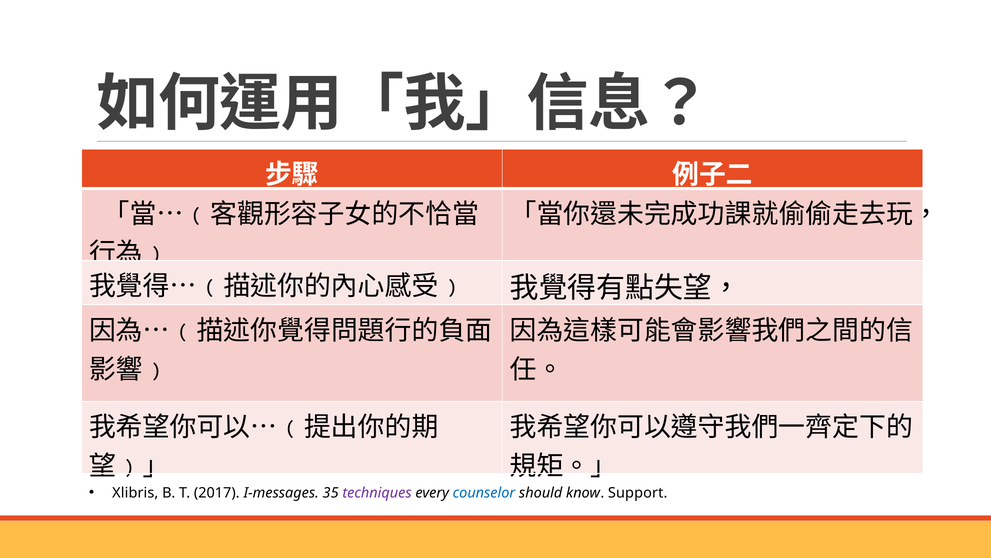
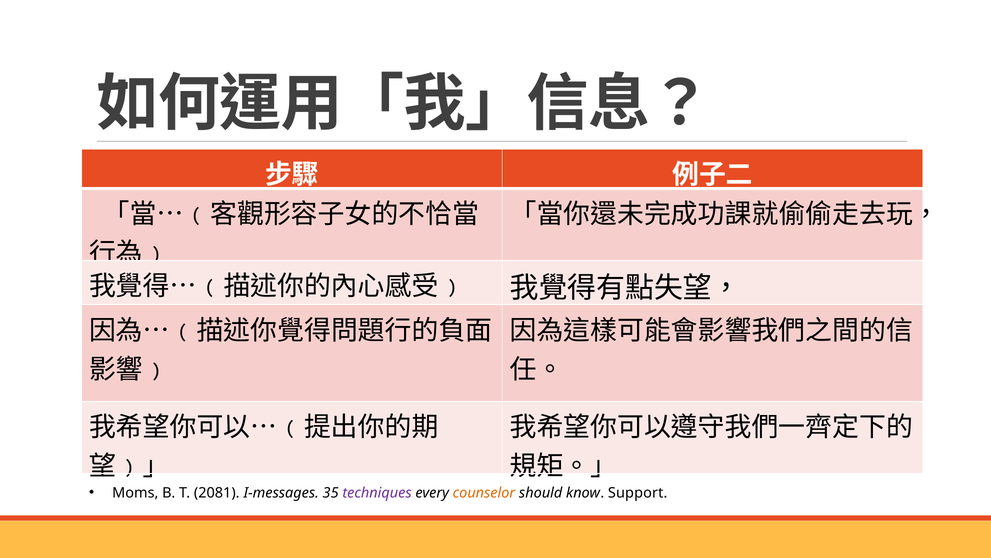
Xlibris: Xlibris -> Moms
2017: 2017 -> 2081
counselor colour: blue -> orange
